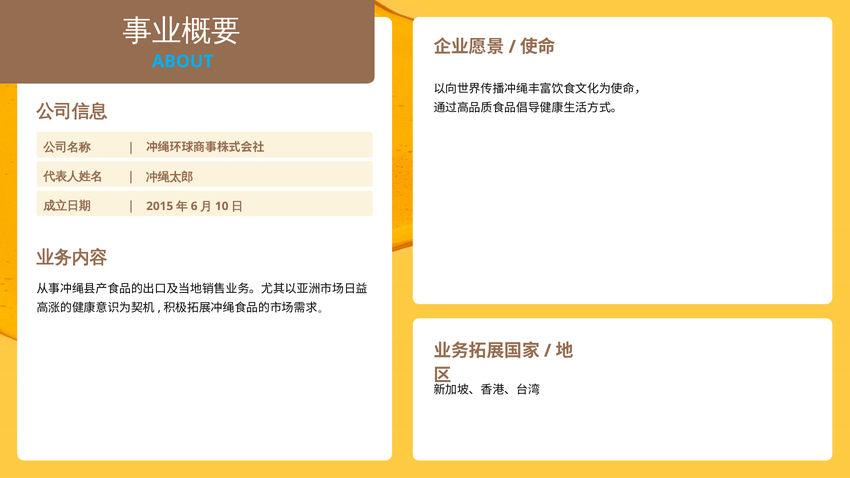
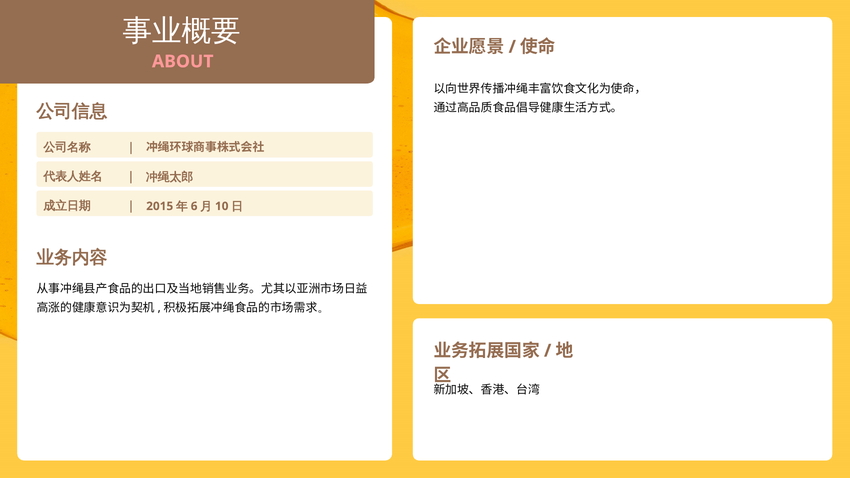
ABOUT colour: light blue -> pink
